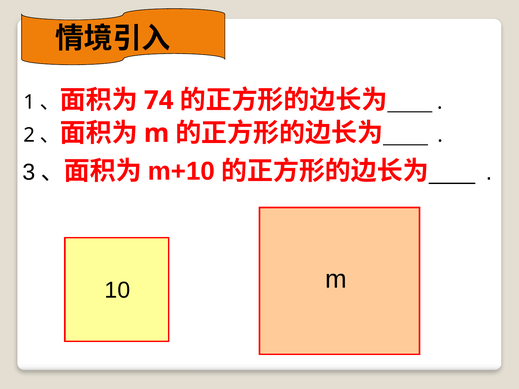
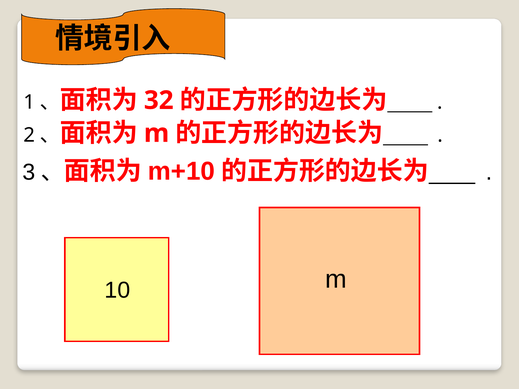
74: 74 -> 32
